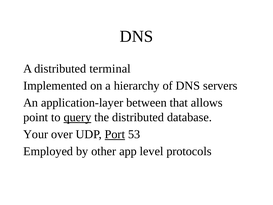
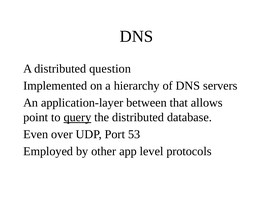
terminal: terminal -> question
Your: Your -> Even
Port underline: present -> none
